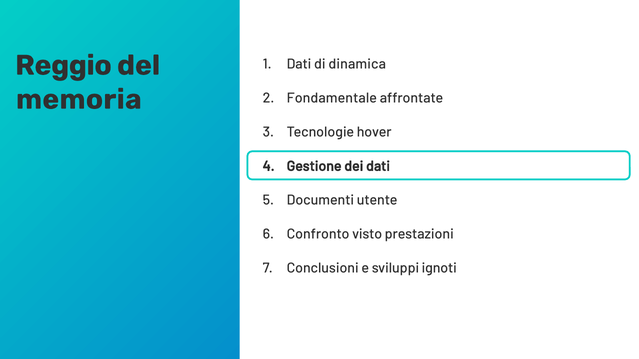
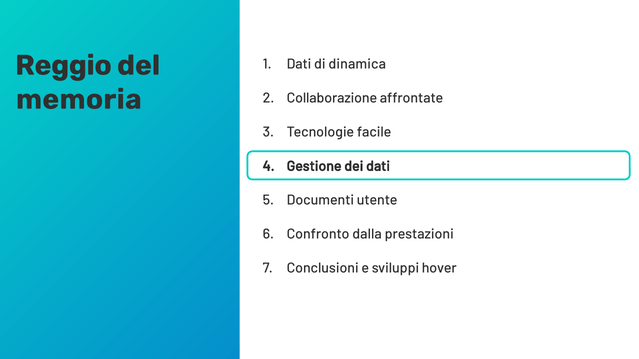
Fondamentale: Fondamentale -> Collaborazione
hover: hover -> facile
visto: visto -> dalla
ignoti: ignoti -> hover
